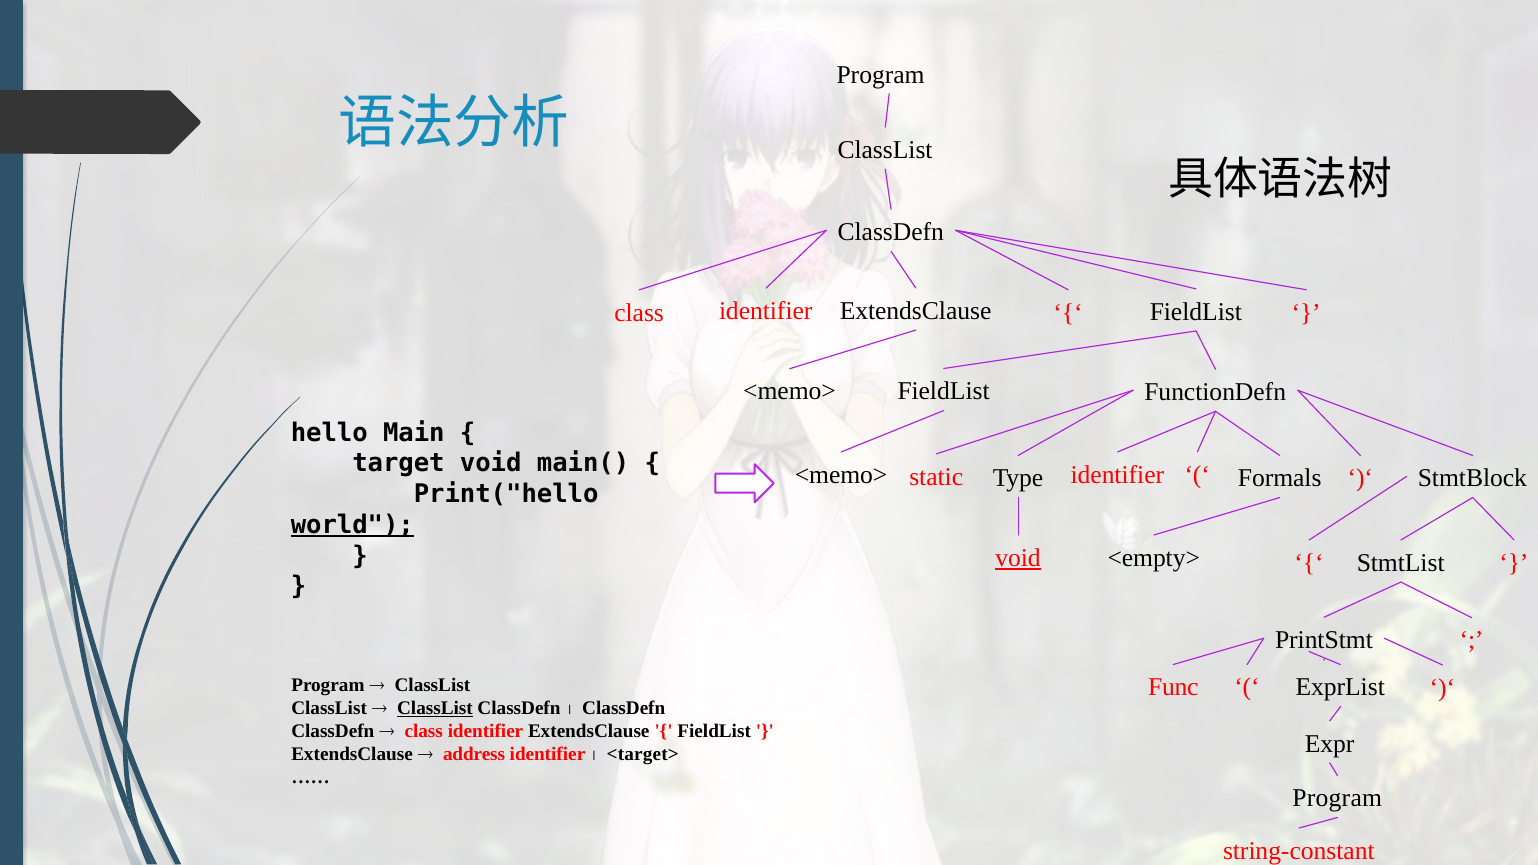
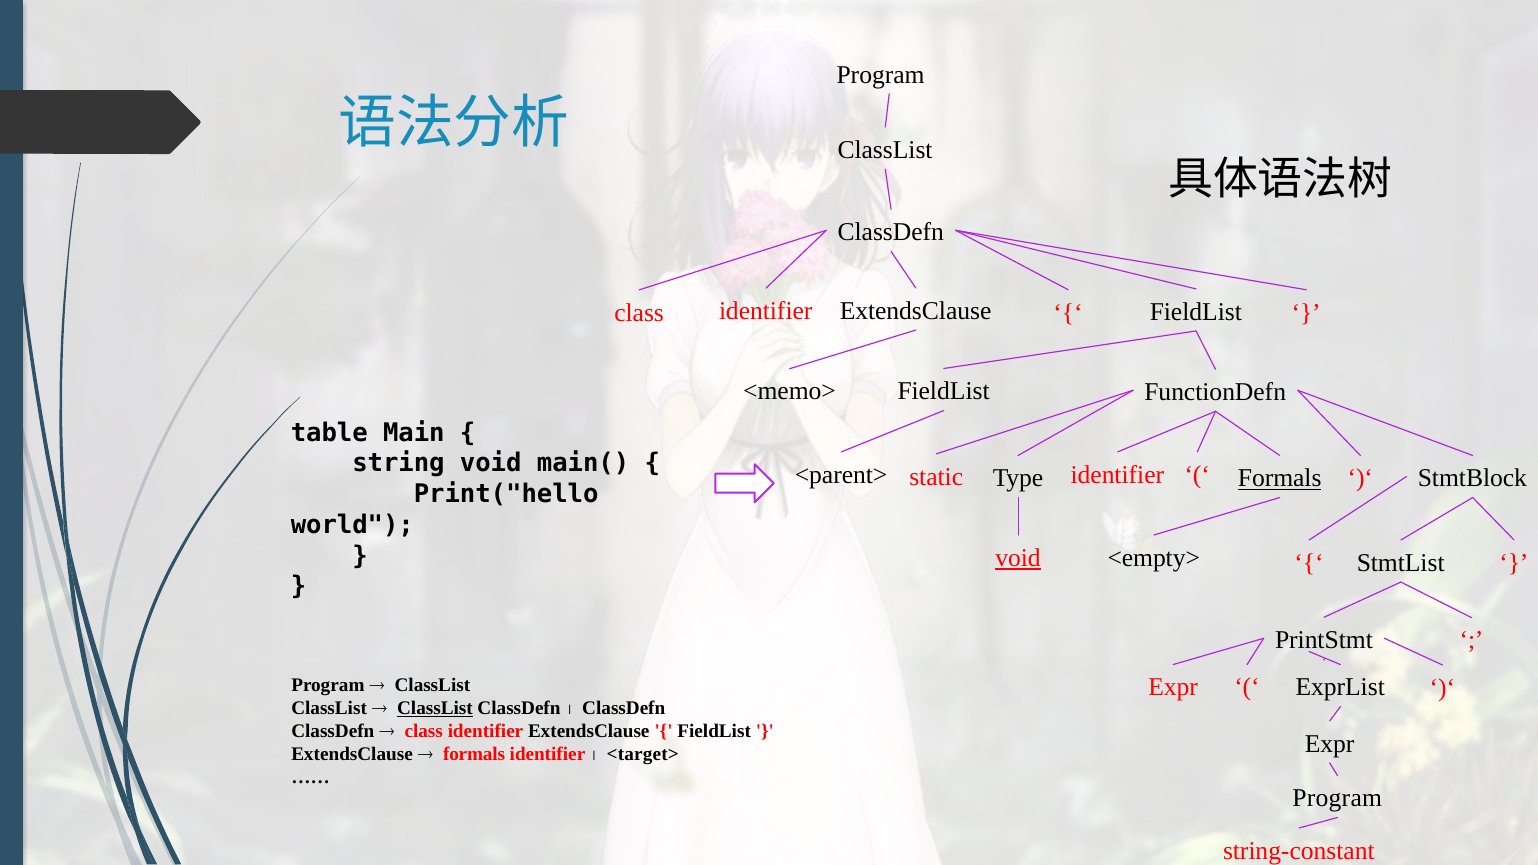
hello: hello -> table
target: target -> string
<memo> at (841, 475): <memo> -> <parent>
Formals at (1280, 478) underline: none -> present
world underline: present -> none
Func at (1173, 687): Func -> Expr
address at (474, 754): address -> formals
